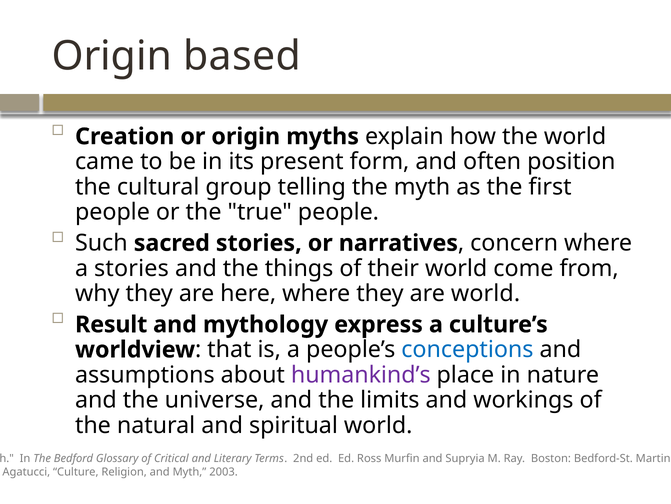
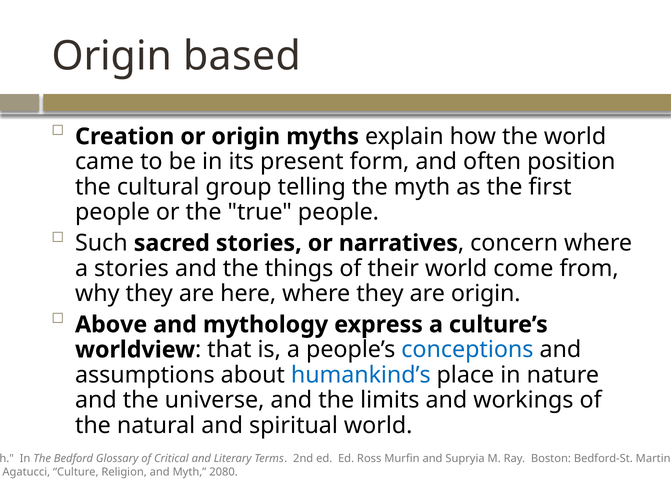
are world: world -> origin
Result: Result -> Above
humankind’s colour: purple -> blue
Myth 2003: 2003 -> 2080
